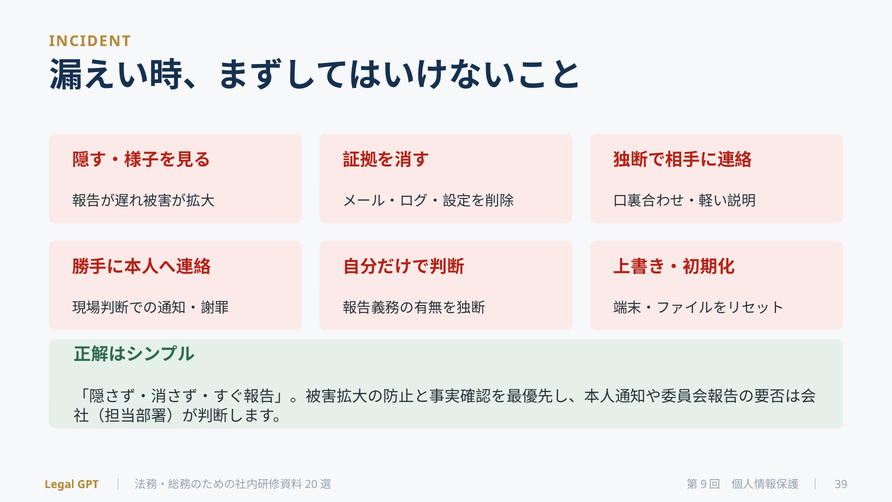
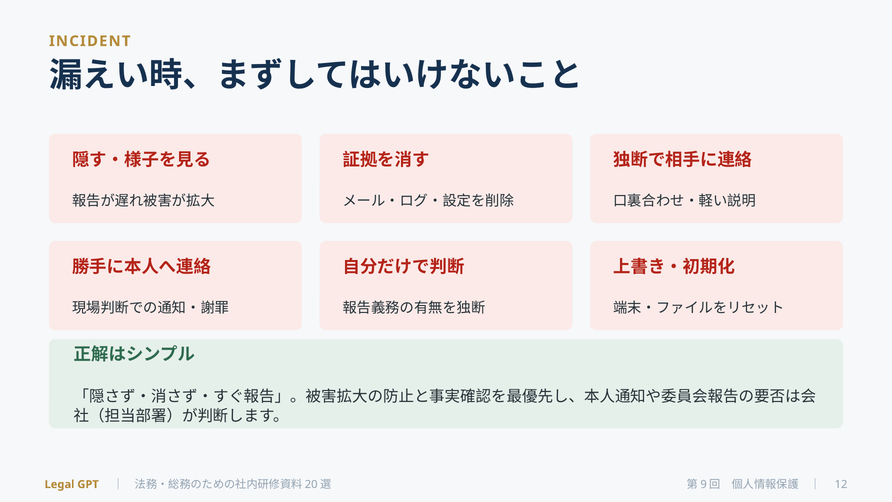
39: 39 -> 12
